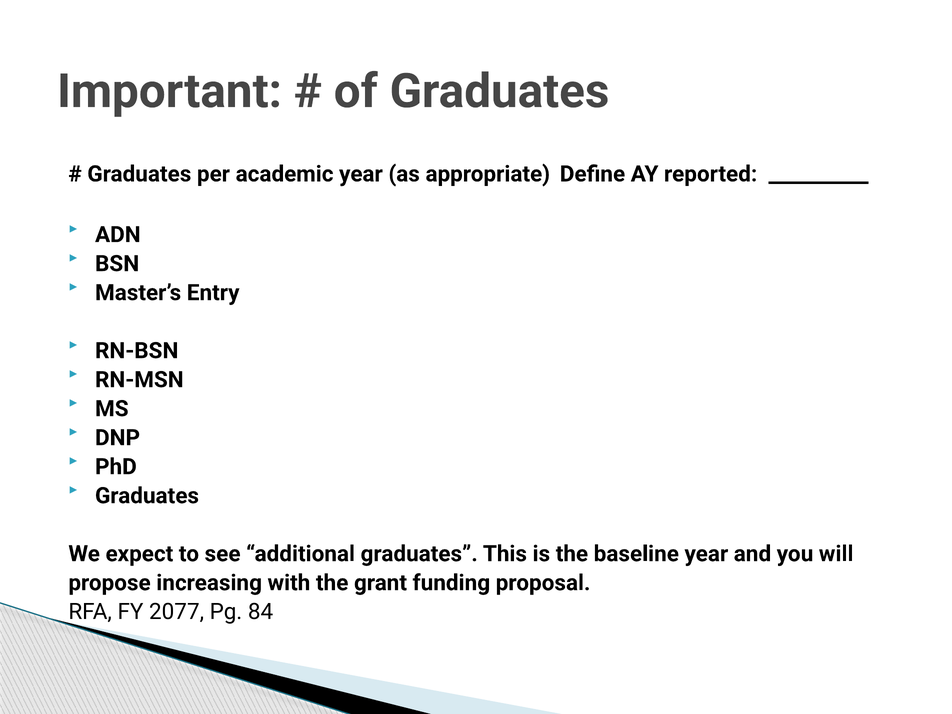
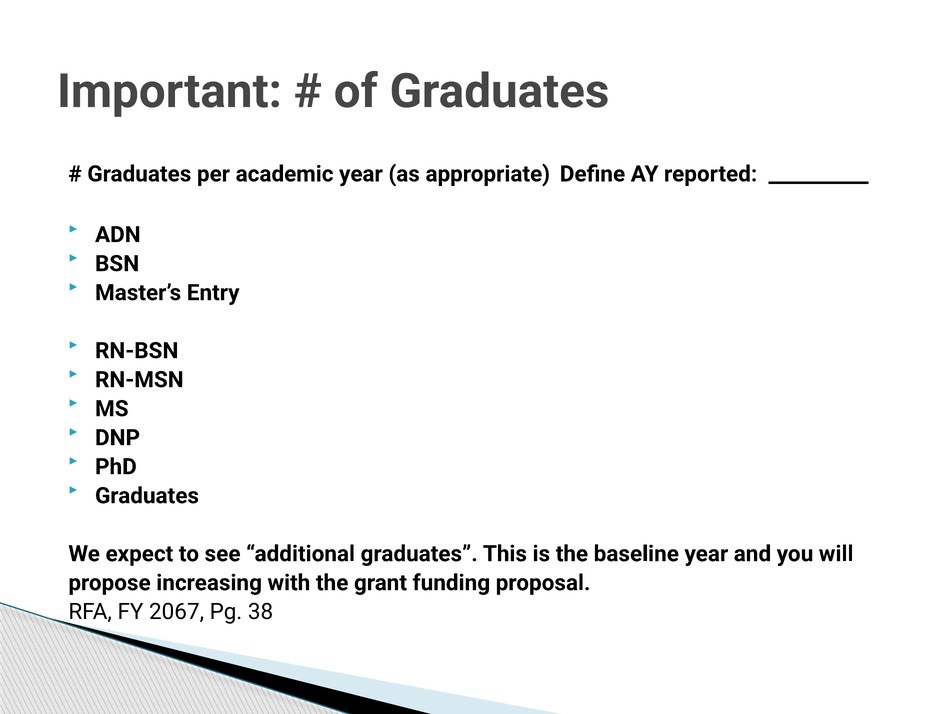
2077: 2077 -> 2067
84: 84 -> 38
